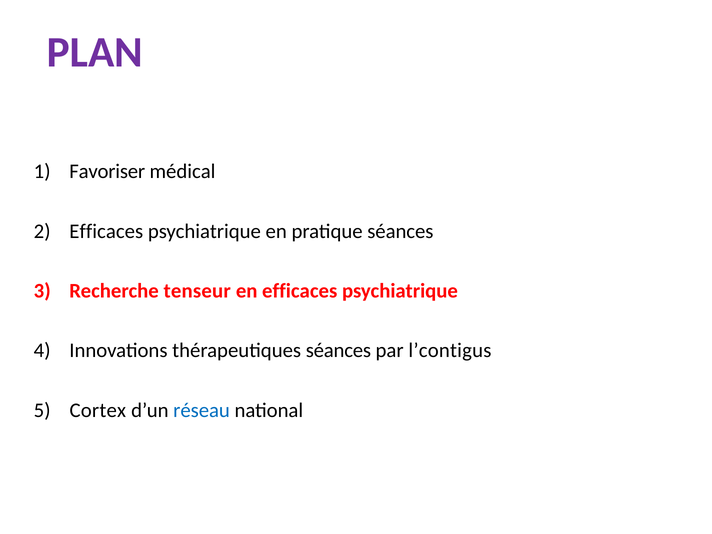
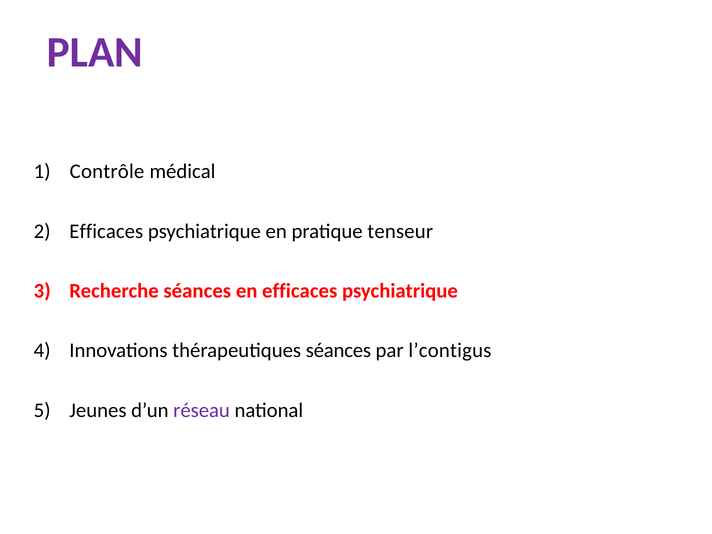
Favoriser: Favoriser -> Contrôle
pratique séances: séances -> tenseur
Recherche tenseur: tenseur -> séances
Cortex: Cortex -> Jeunes
réseau colour: blue -> purple
